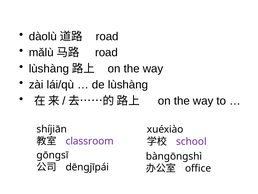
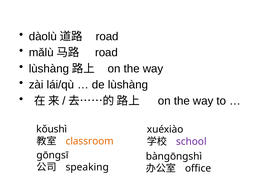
shíjiān: shíjiān -> kǒushì
classroom colour: purple -> orange
dēngjīpái: dēngjīpái -> speaking
